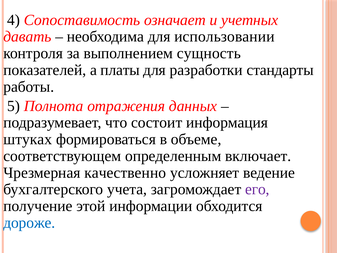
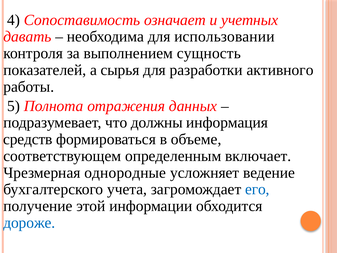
платы: платы -> сырья
стандарты: стандарты -> активного
состоит: состоит -> должны
штуках: штуках -> средств
качественно: качественно -> однородные
его colour: purple -> blue
